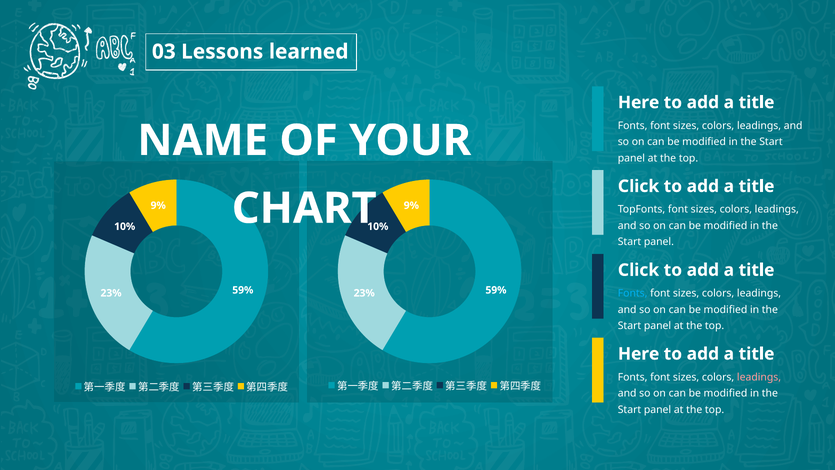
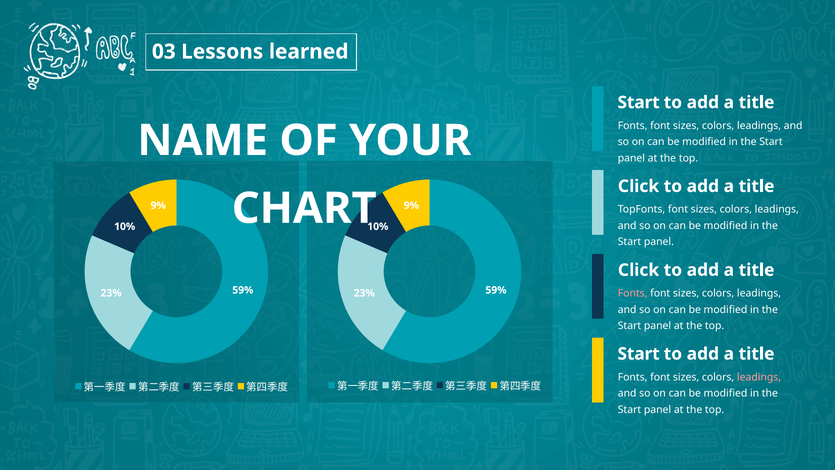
Here at (639, 102): Here -> Start
Fonts at (633, 293) colour: light blue -> pink
Here at (639, 354): Here -> Start
